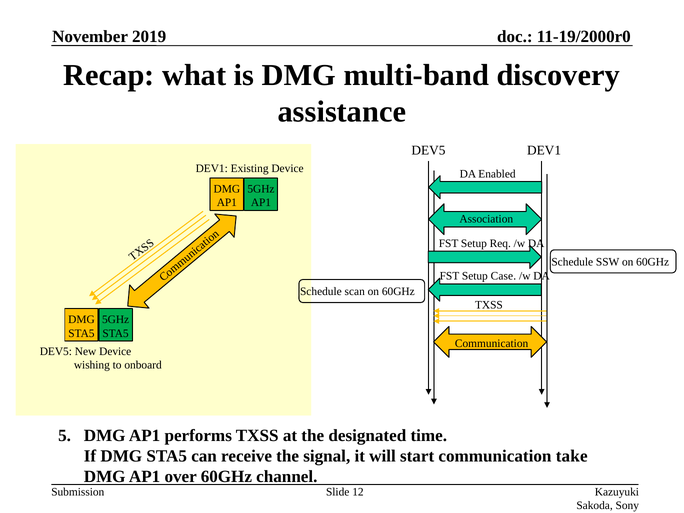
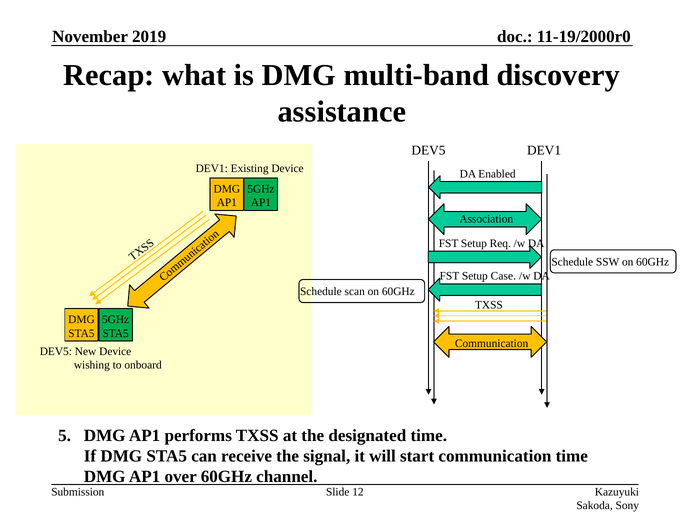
communication take: take -> time
